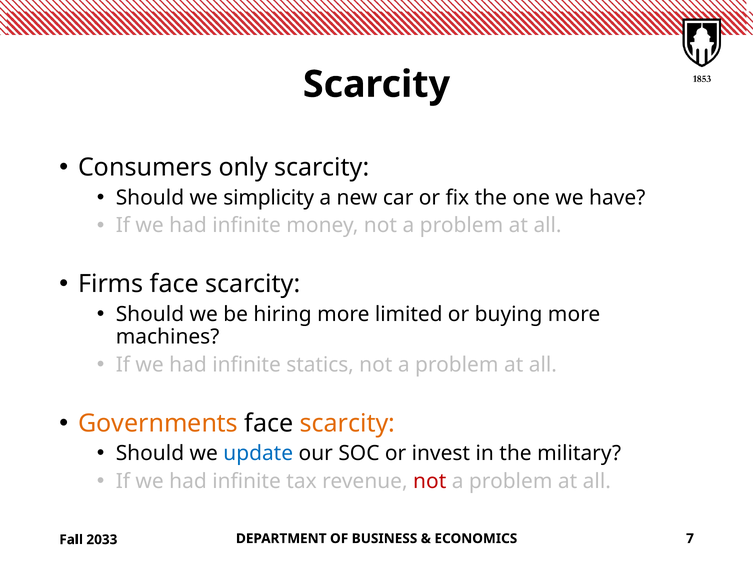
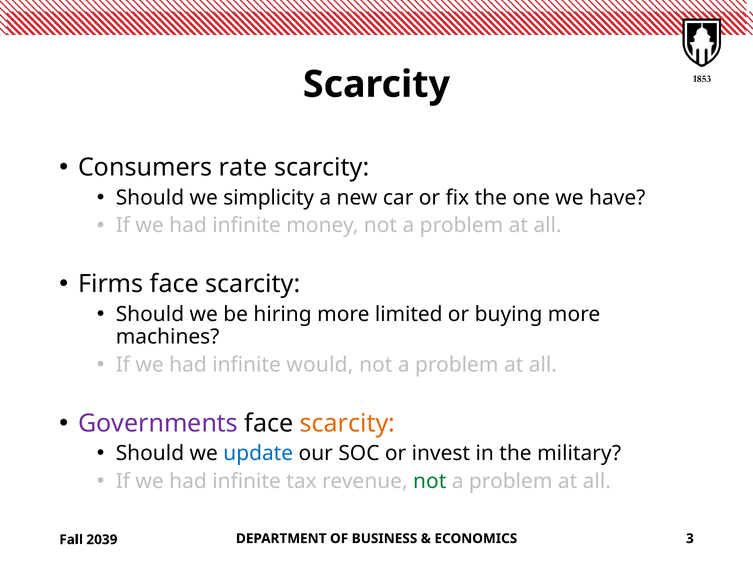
only: only -> rate
statics: statics -> would
Governments colour: orange -> purple
not at (430, 481) colour: red -> green
7: 7 -> 3
2033: 2033 -> 2039
